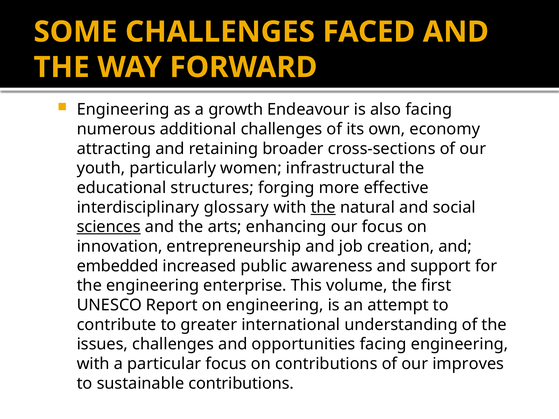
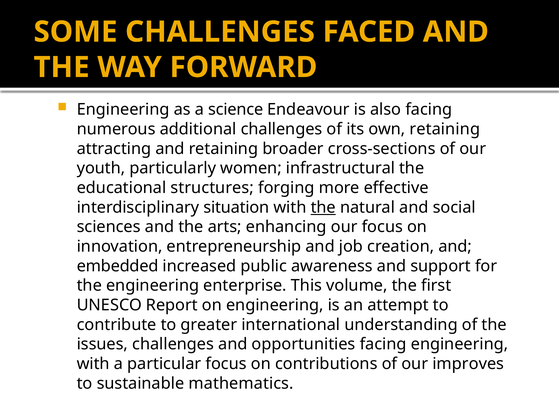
growth: growth -> science
own economy: economy -> retaining
glossary: glossary -> situation
sciences underline: present -> none
sustainable contributions: contributions -> mathematics
